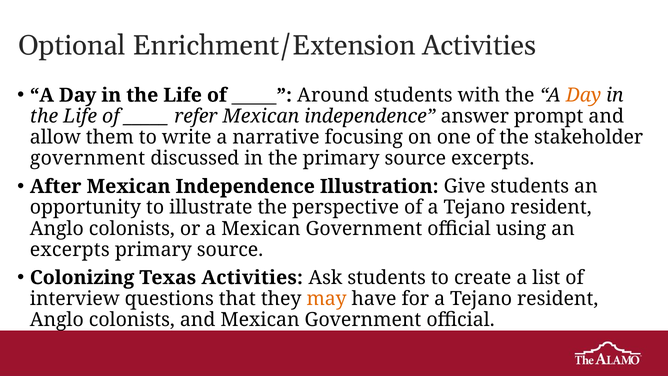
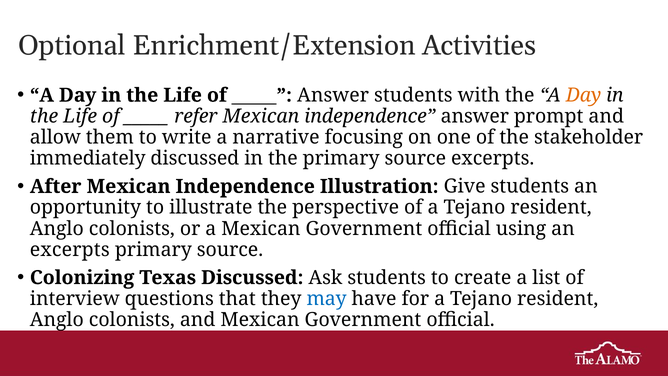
Around at (333, 95): Around -> Answer
government at (88, 158): government -> immediately
Texas Activities: Activities -> Discussed
may colour: orange -> blue
